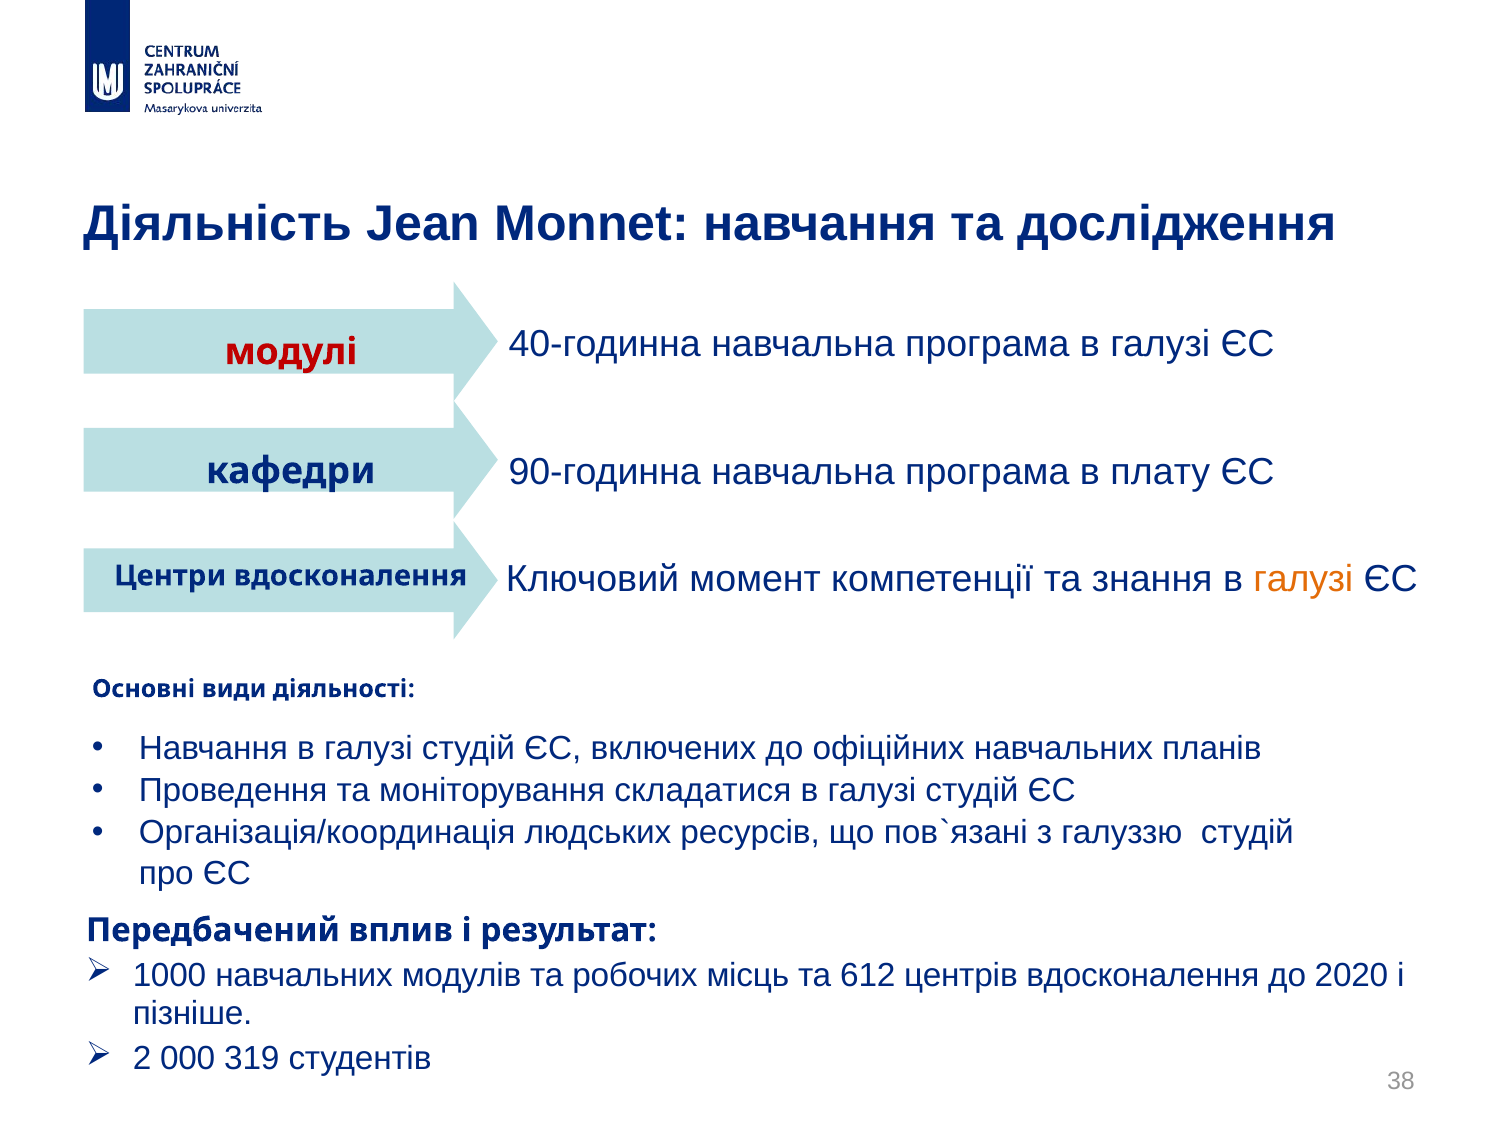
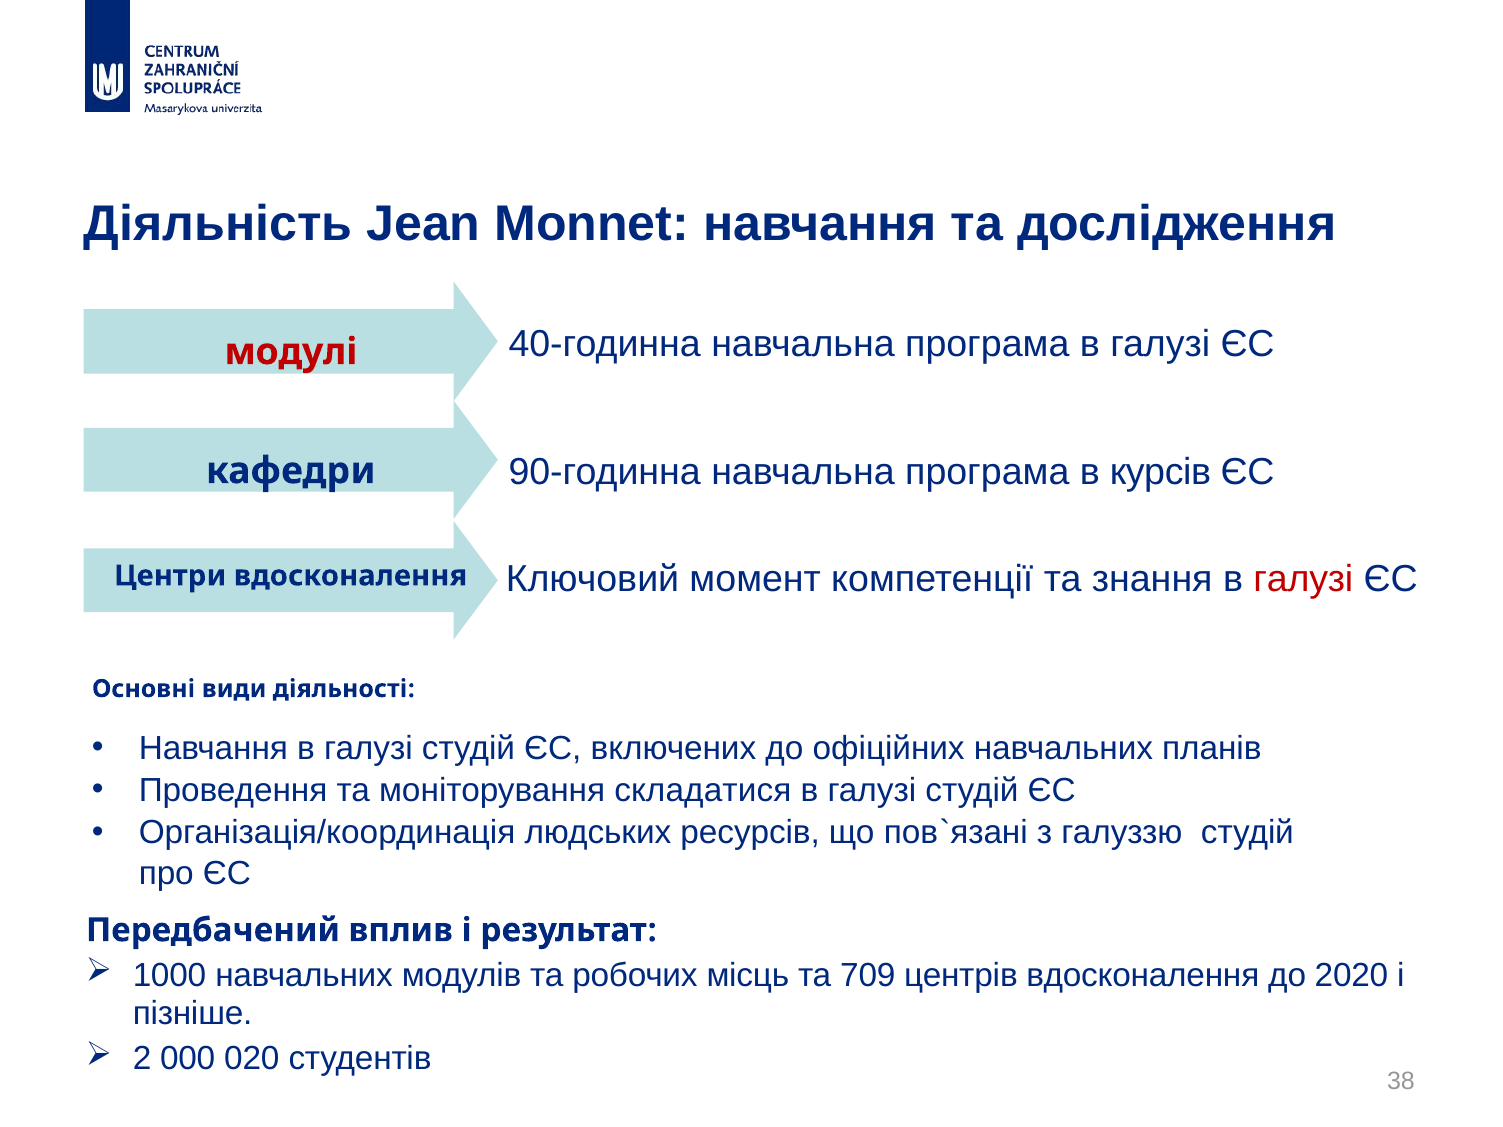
плату: плату -> курсів
галузі at (1303, 579) colour: orange -> red
612: 612 -> 709
319: 319 -> 020
